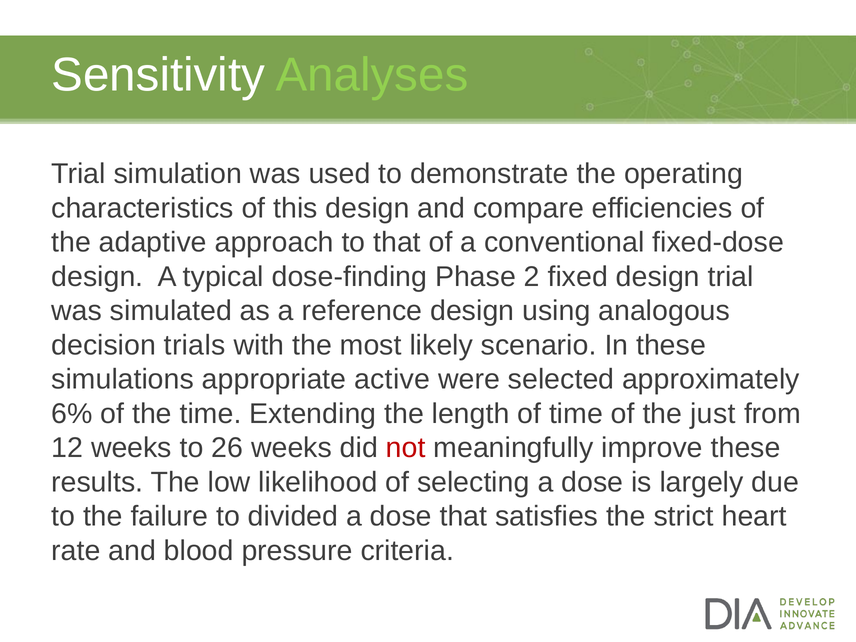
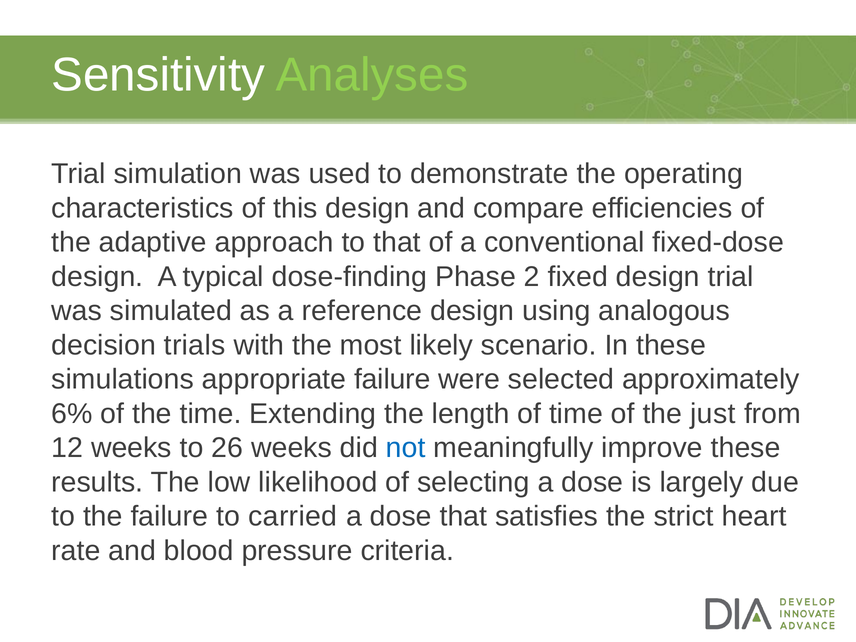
appropriate active: active -> failure
not colour: red -> blue
divided: divided -> carried
